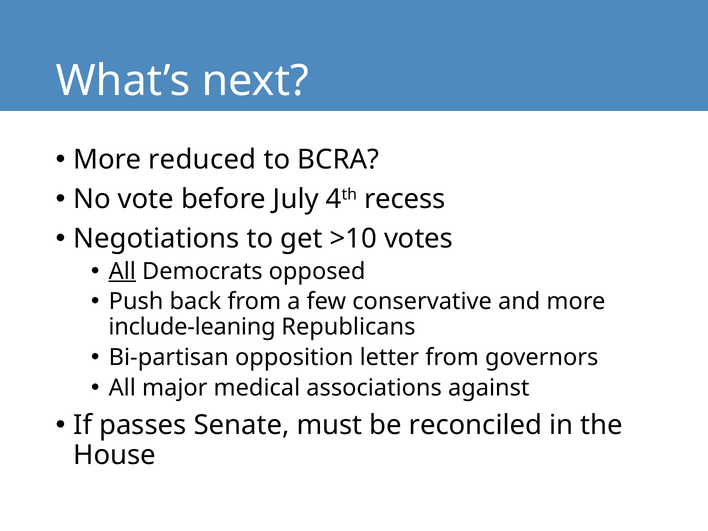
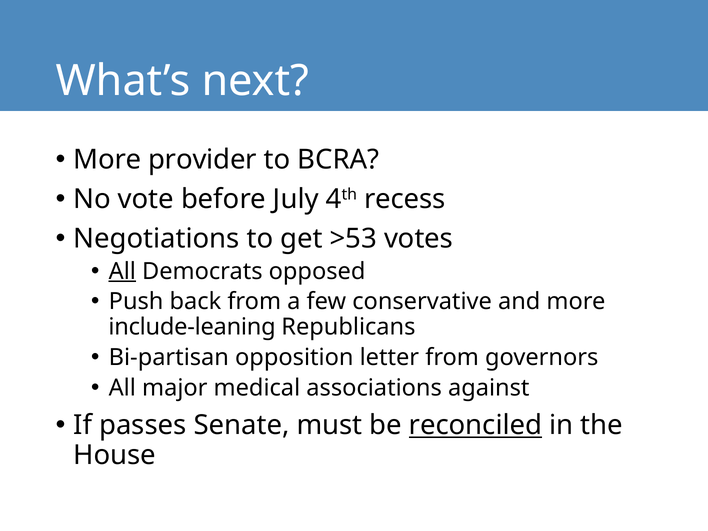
reduced: reduced -> provider
>10: >10 -> >53
reconciled underline: none -> present
